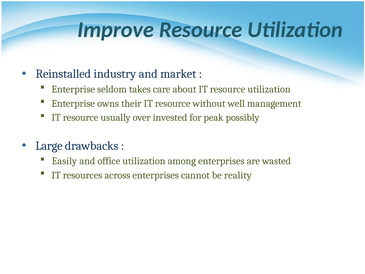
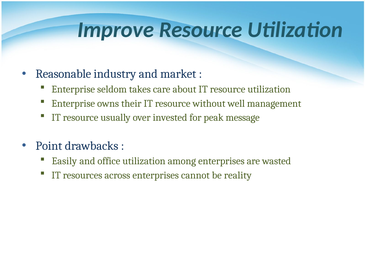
Reinstalled: Reinstalled -> Reasonable
possibly: possibly -> message
Large: Large -> Point
